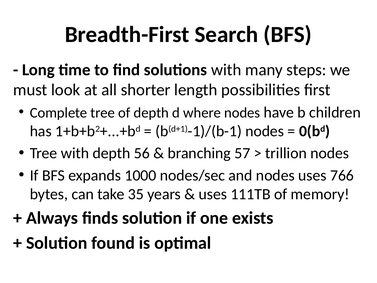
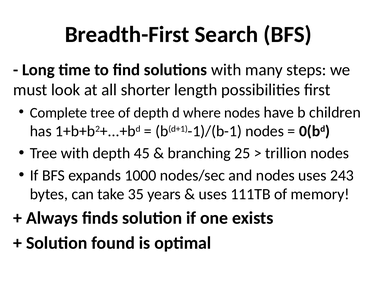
56: 56 -> 45
57: 57 -> 25
766: 766 -> 243
